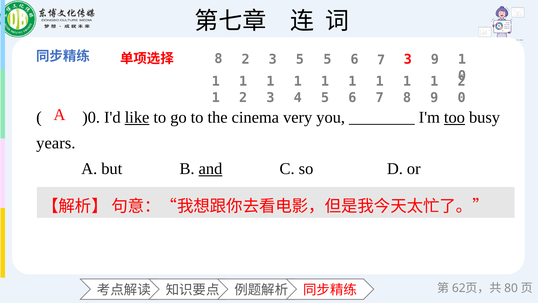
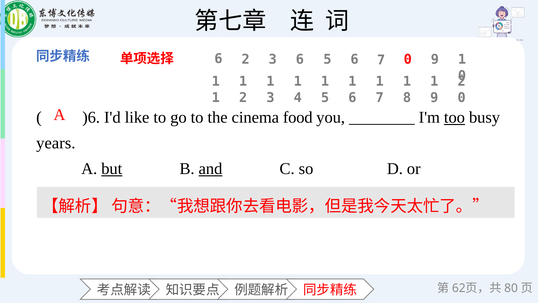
8 at (218, 59): 8 -> 6
3 5: 5 -> 6
7 3: 3 -> 0
)0: )0 -> )6
like underline: present -> none
very: very -> food
but underline: none -> present
